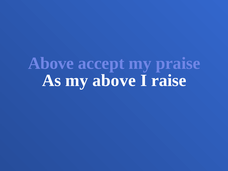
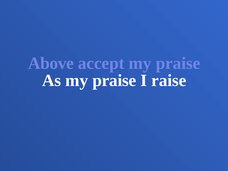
As my above: above -> praise
